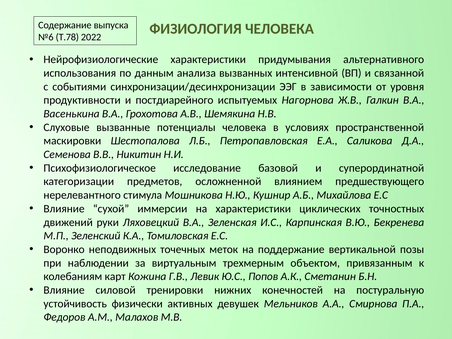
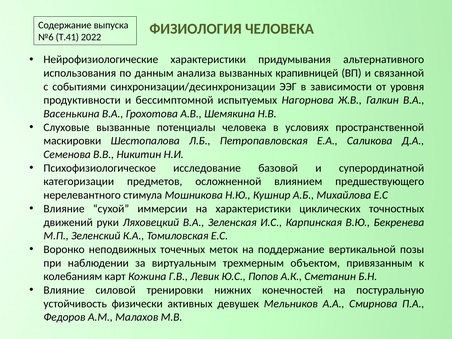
Т.78: Т.78 -> Т.41
интенсивной: интенсивной -> крапивницей
постдиарейного: постдиарейного -> бессимптомной
